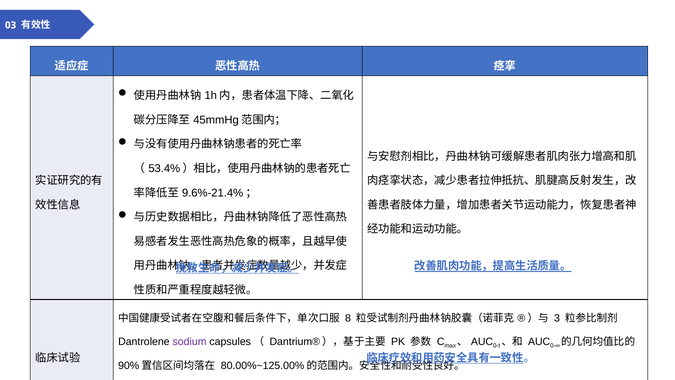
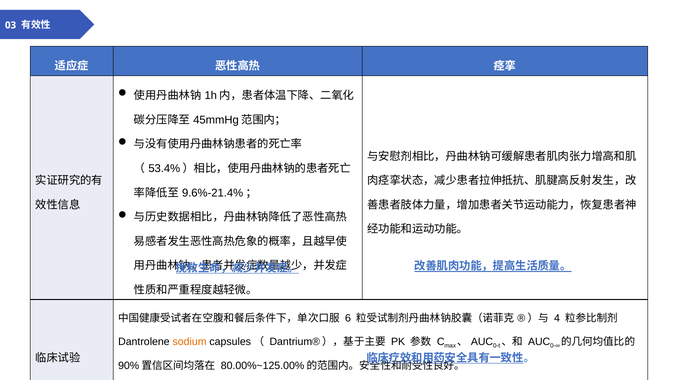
8: 8 -> 6
3: 3 -> 4
sodium colour: purple -> orange
